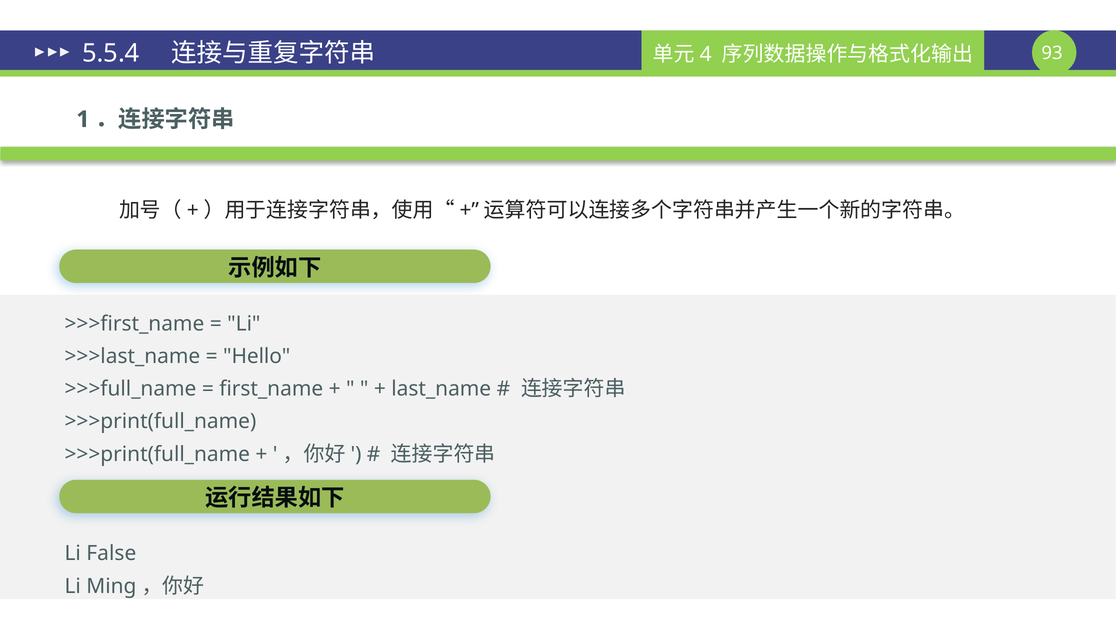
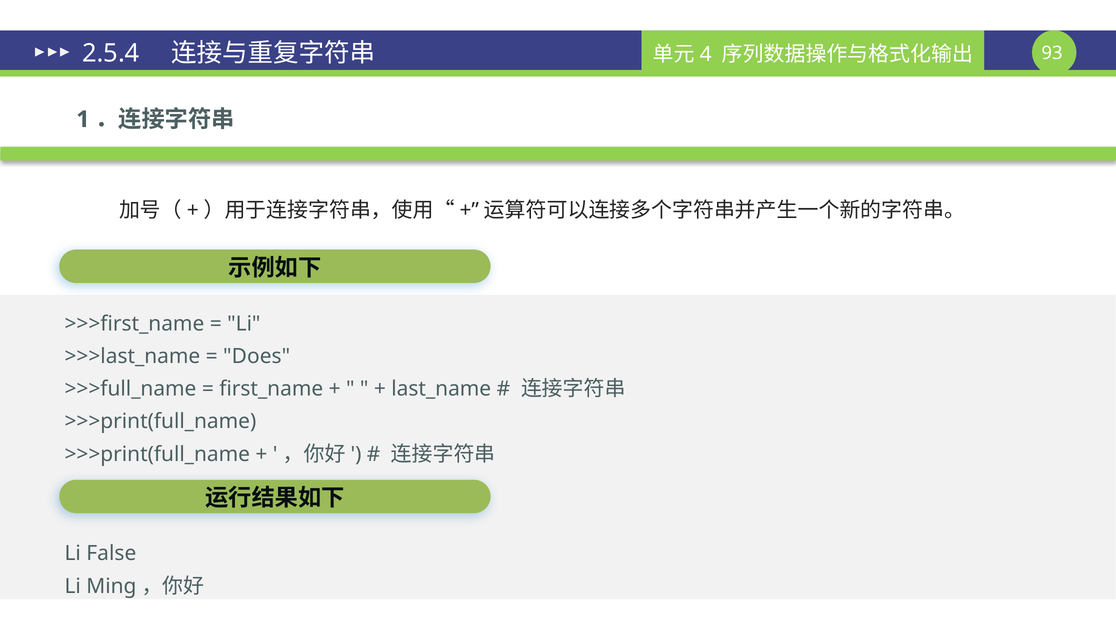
5.5.4: 5.5.4 -> 2.5.4
Hello: Hello -> Does
